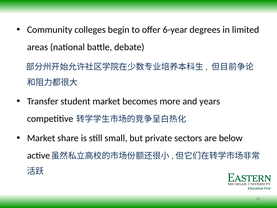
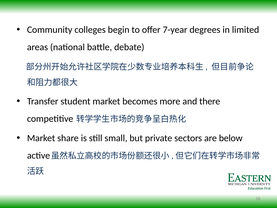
6-year: 6-year -> 7-year
years: years -> there
